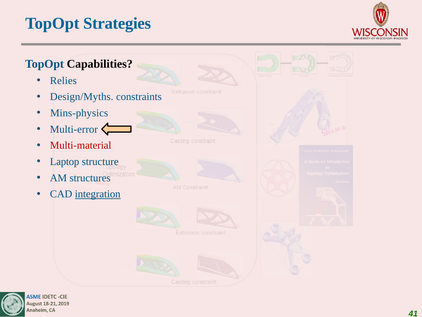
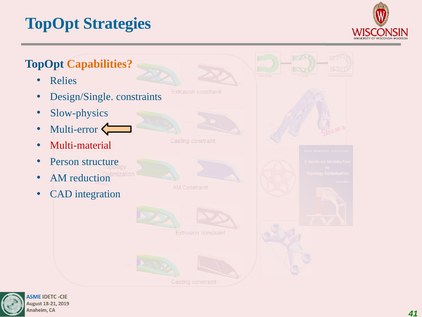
Capabilities colour: black -> orange
Design/Myths: Design/Myths -> Design/Single
Mins-physics: Mins-physics -> Slow-physics
Laptop: Laptop -> Person
structures: structures -> reduction
integration underline: present -> none
